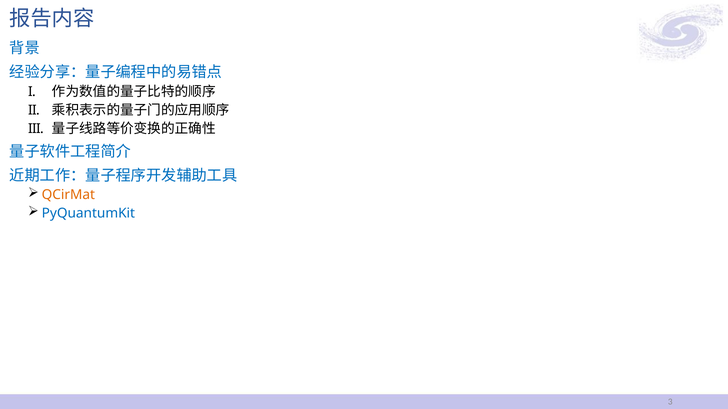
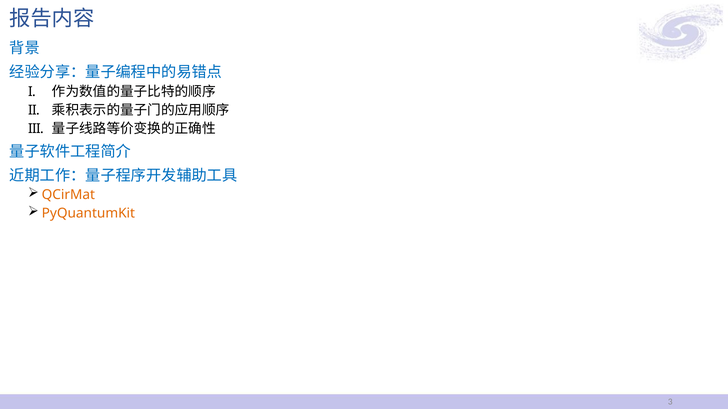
PyQuantumKit colour: blue -> orange
